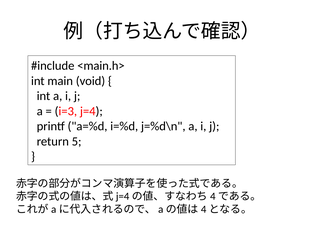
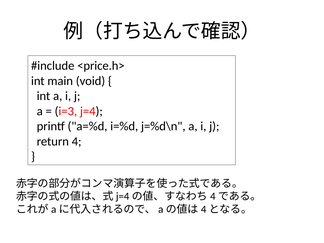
<main.h>: <main.h> -> <price.h>
5: 5 -> 4
